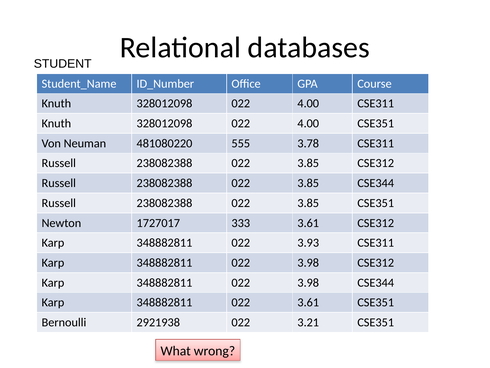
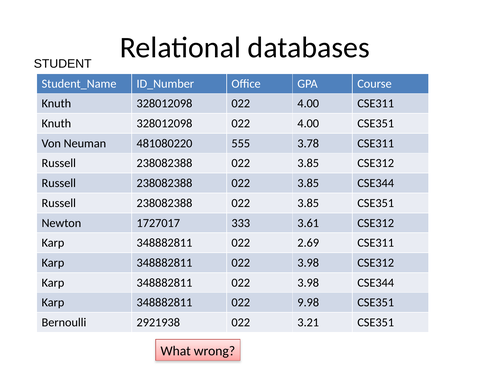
3.93: 3.93 -> 2.69
022 3.61: 3.61 -> 9.98
